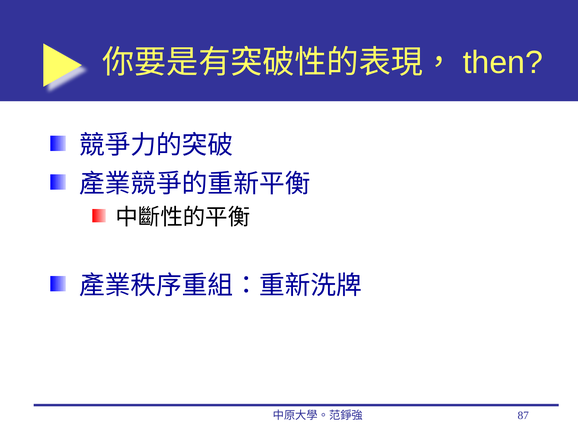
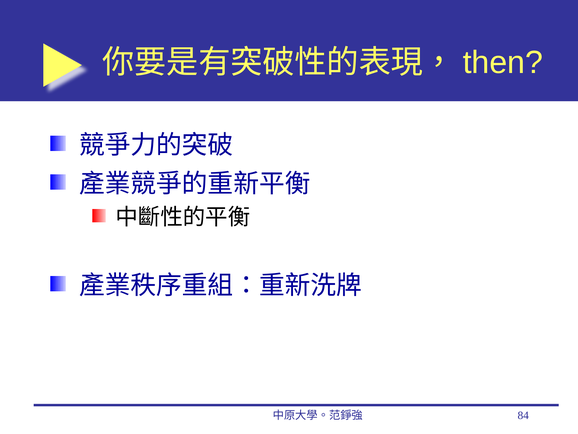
87: 87 -> 84
